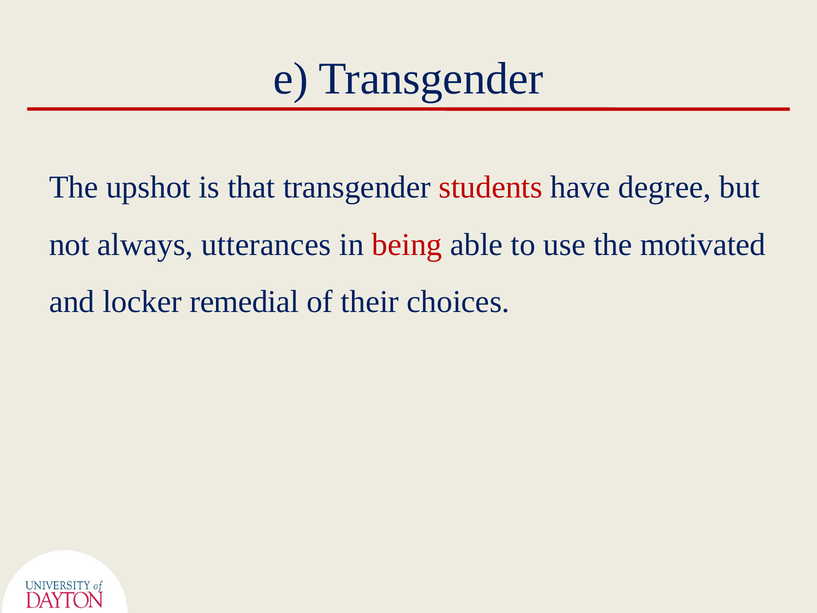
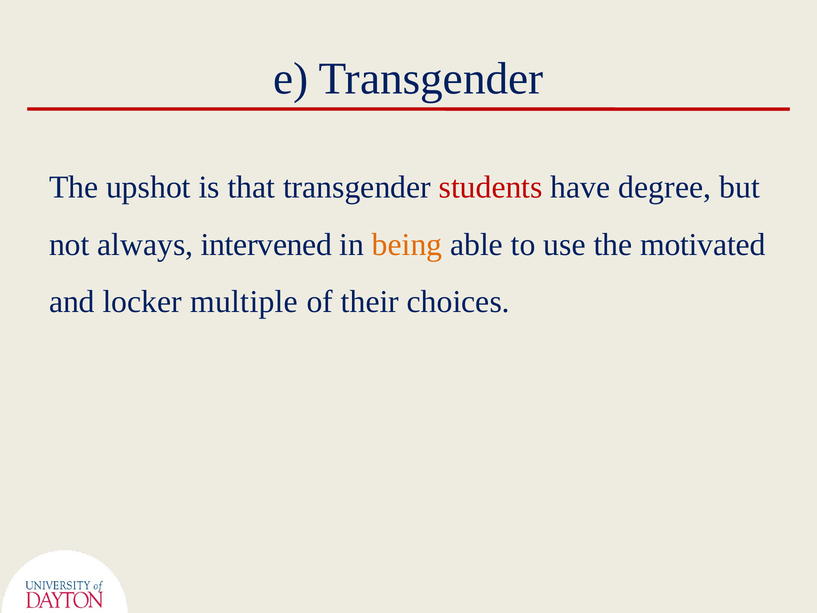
utterances: utterances -> intervened
being colour: red -> orange
remedial: remedial -> multiple
